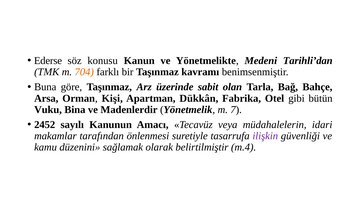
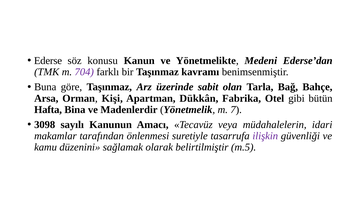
Tarihli’dan: Tarihli’dan -> Ederse’dan
704 colour: orange -> purple
Vuku: Vuku -> Hafta
2452: 2452 -> 3098
m.4: m.4 -> m.5
